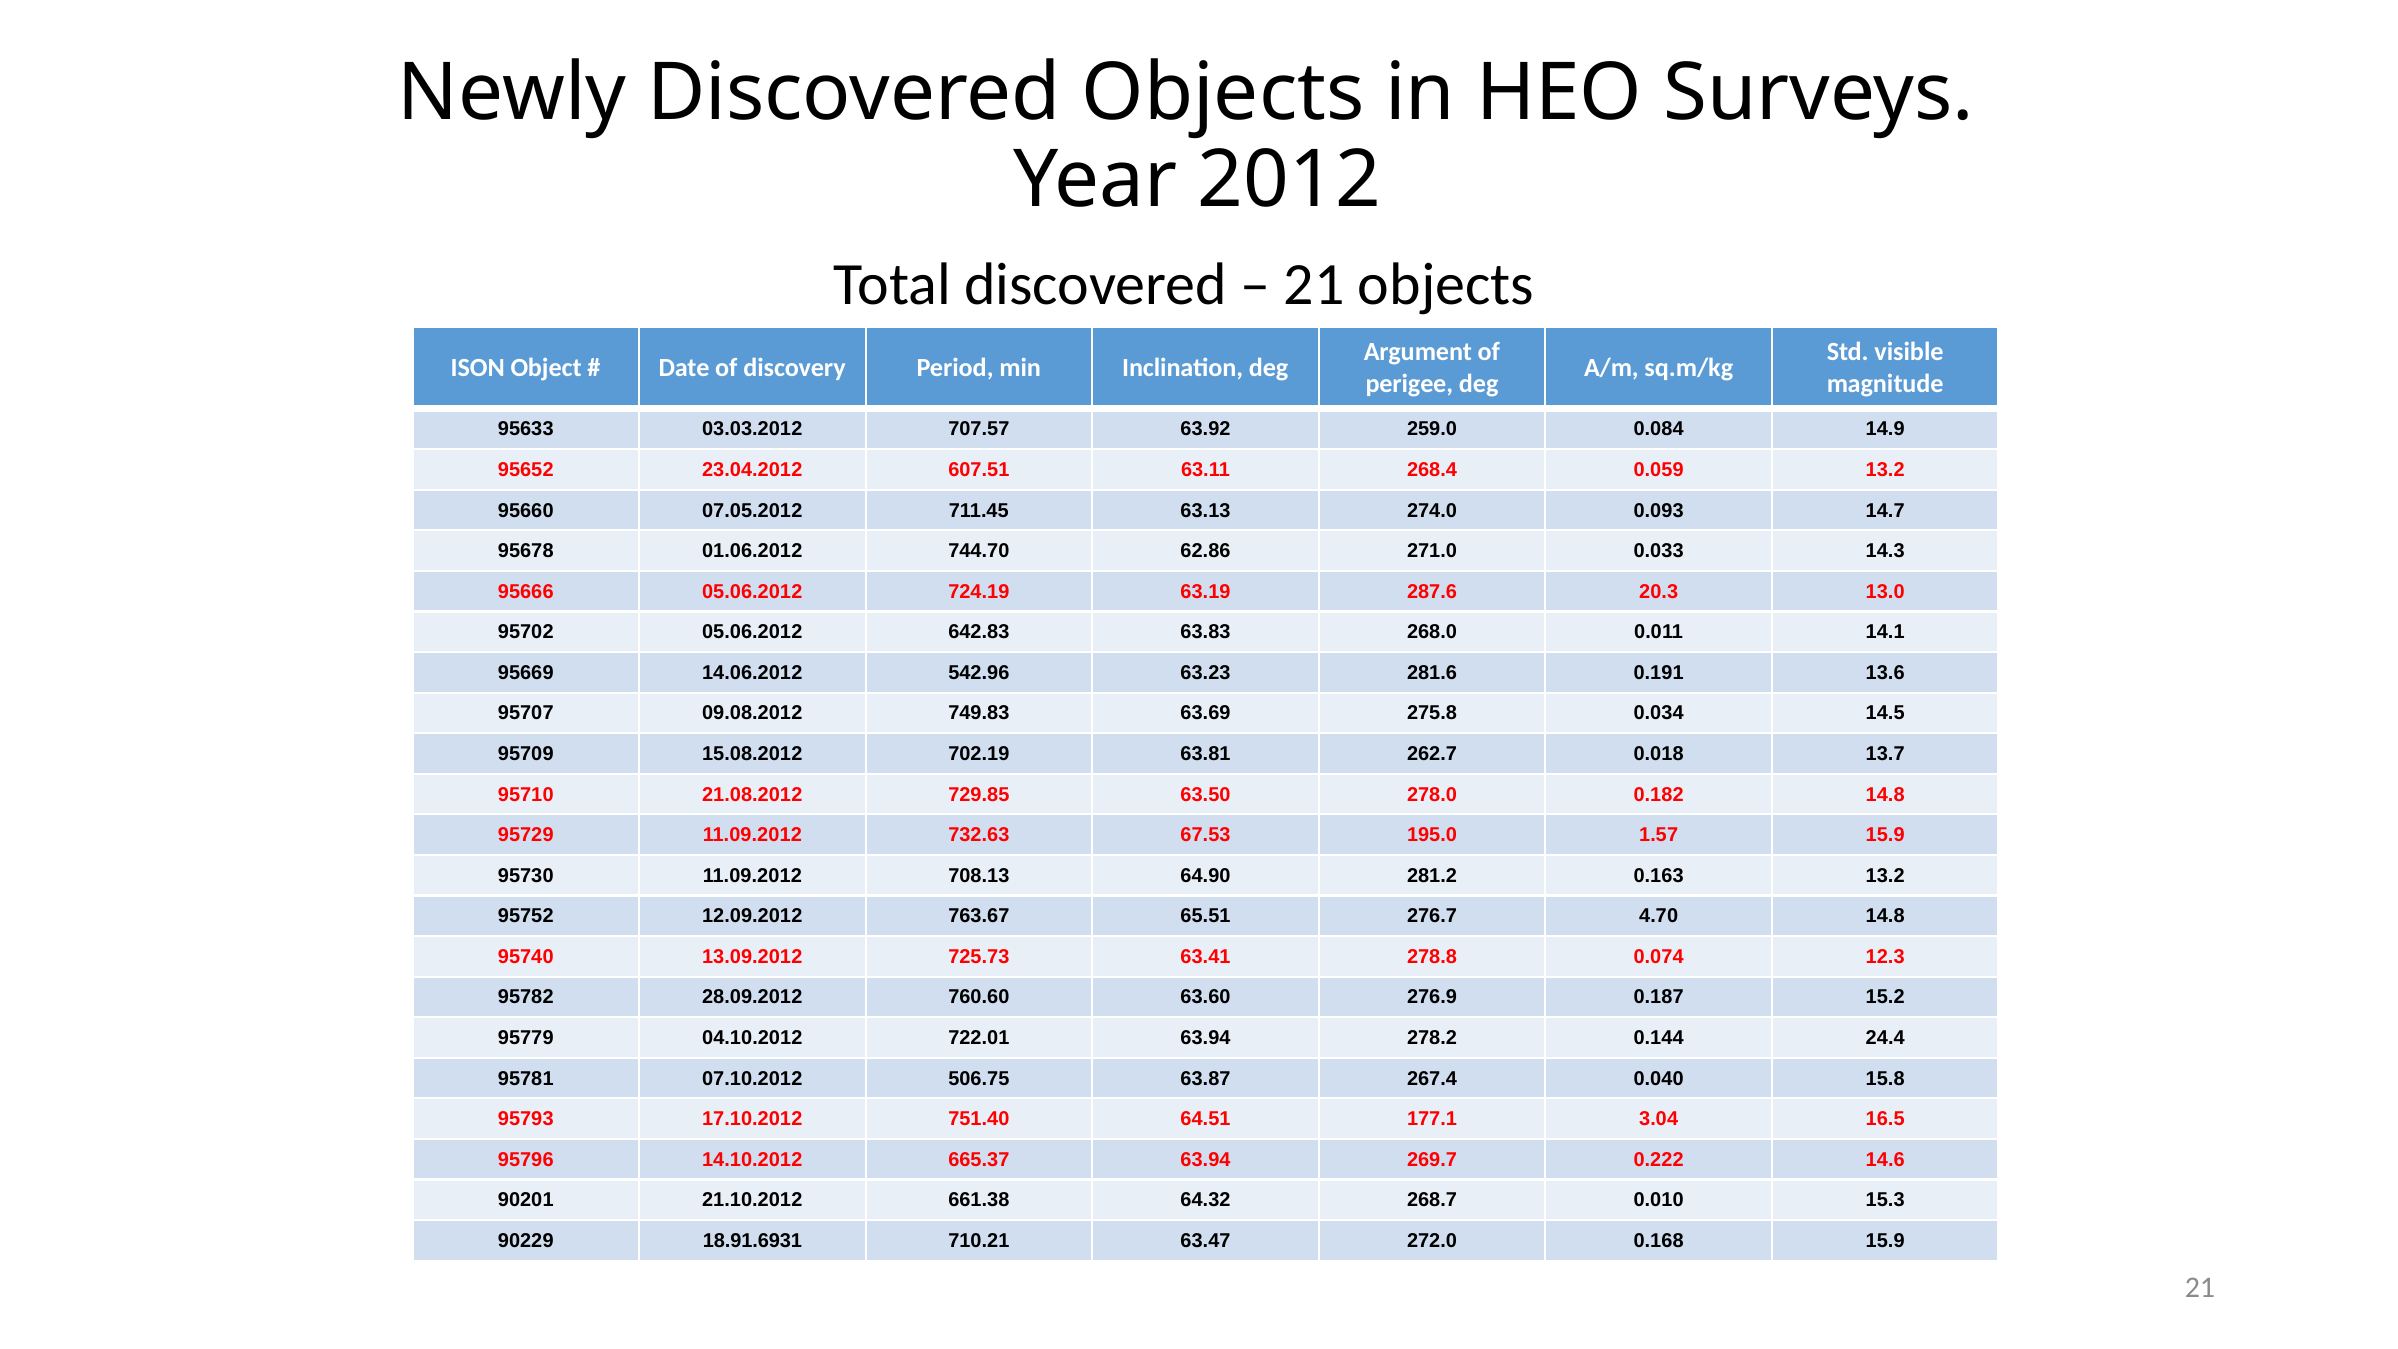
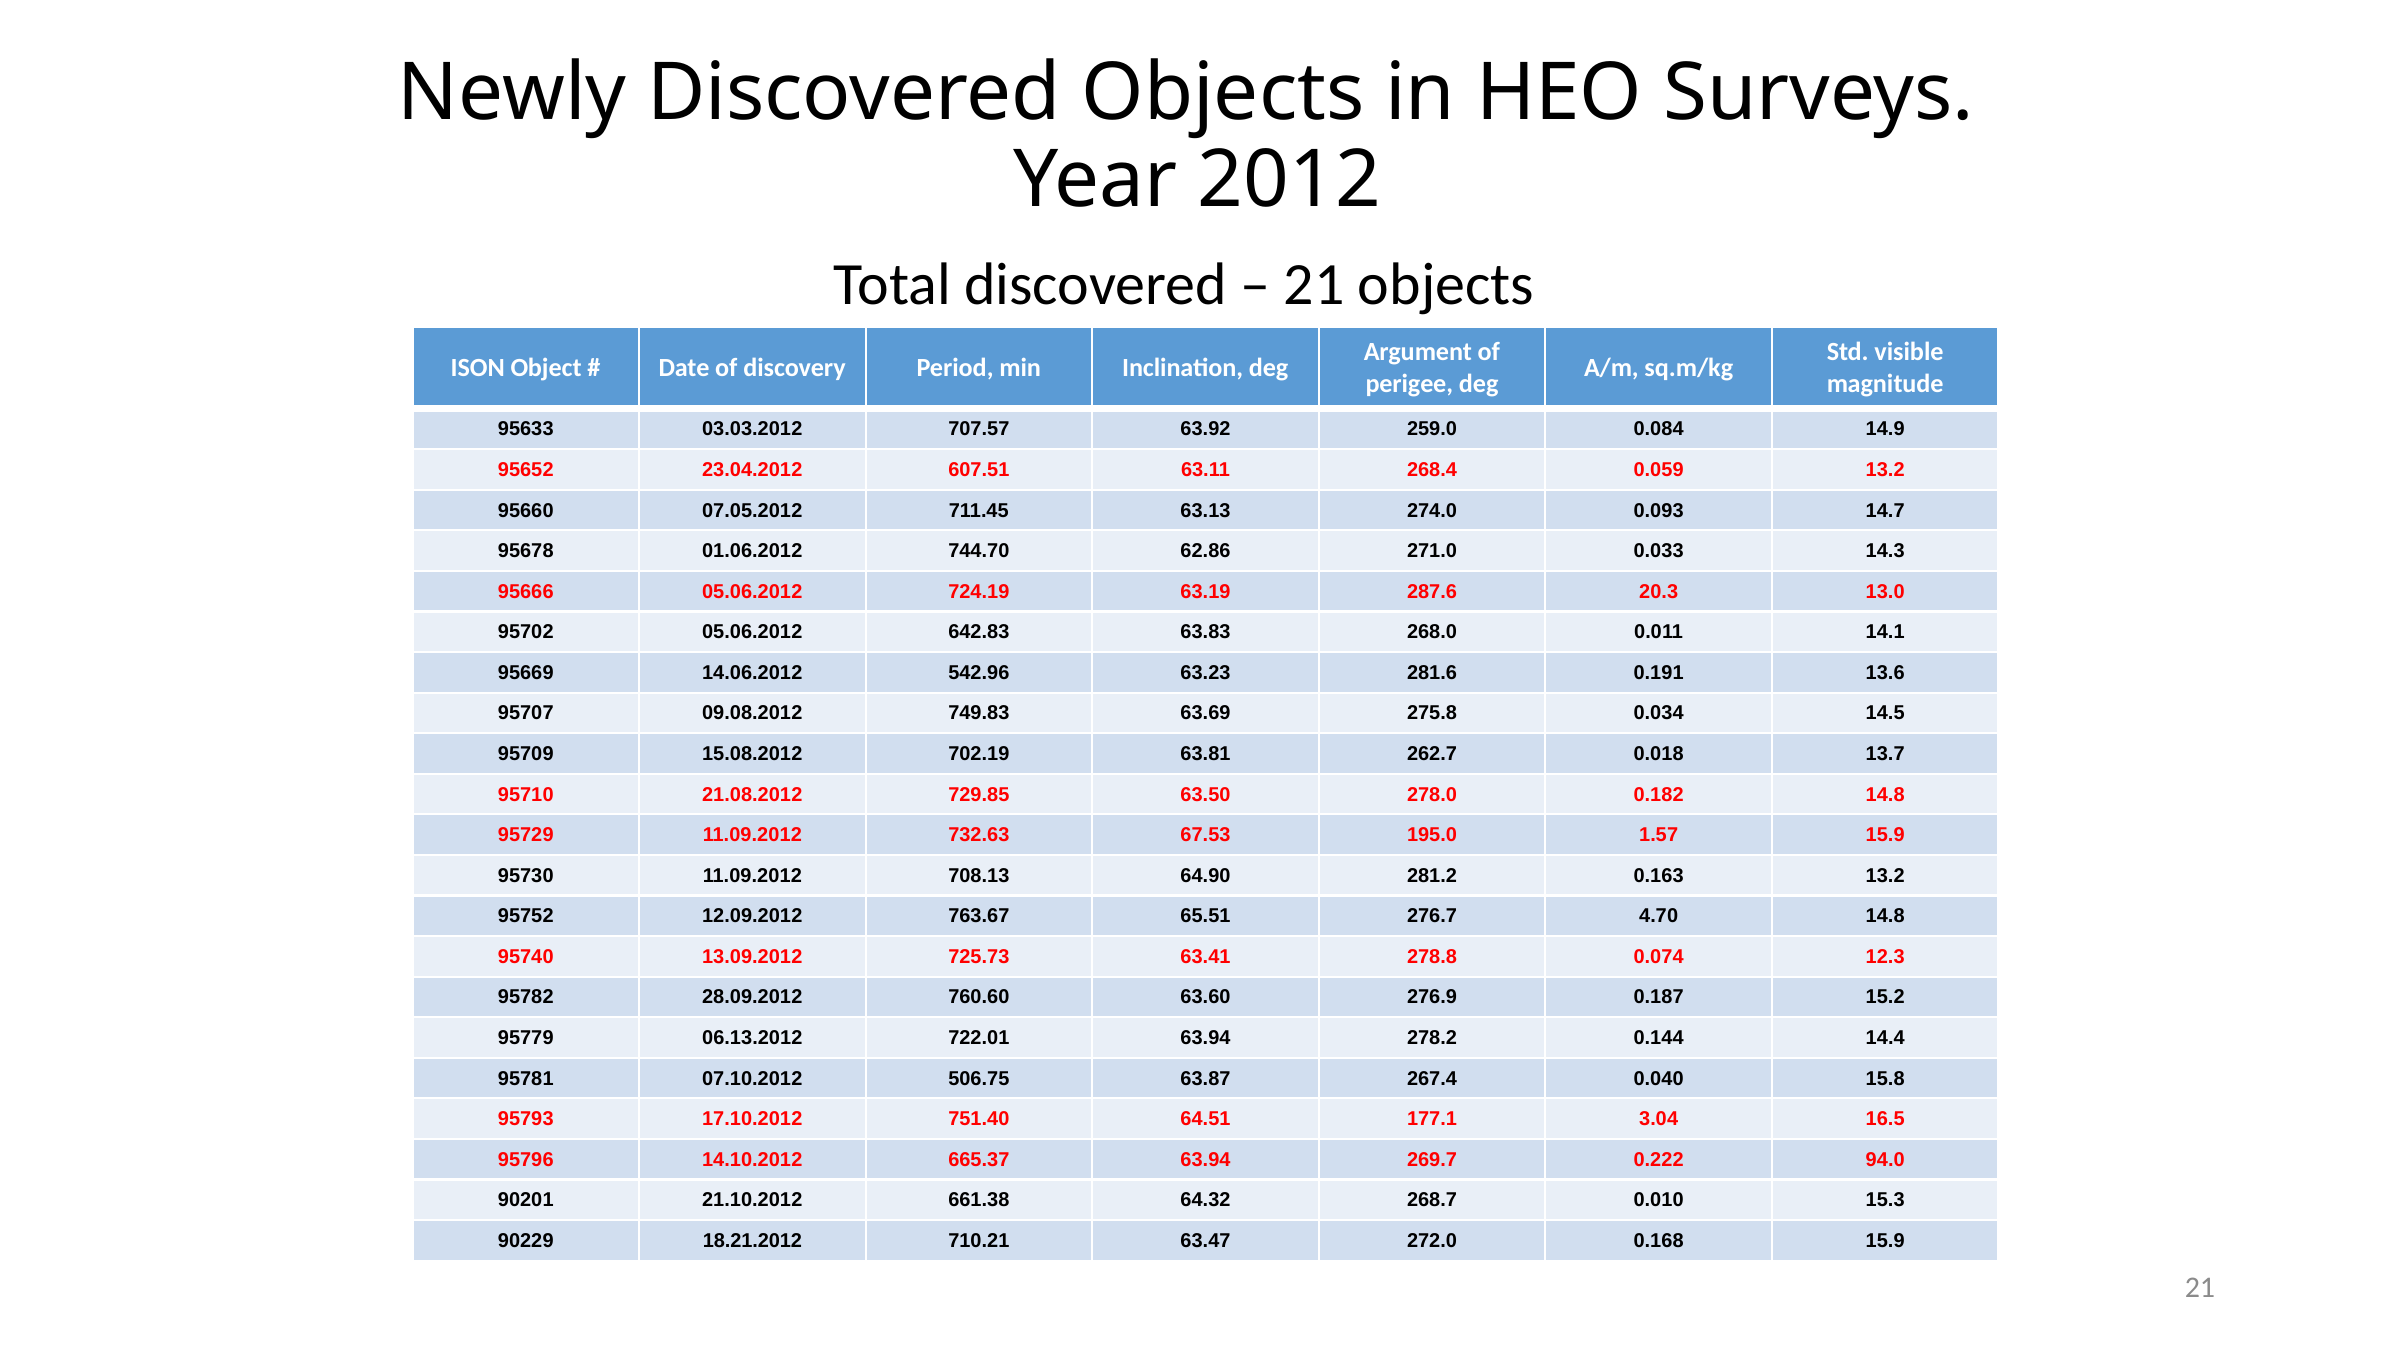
04.10.2012: 04.10.2012 -> 06.13.2012
24.4: 24.4 -> 14.4
14.6: 14.6 -> 94.0
18.91.6931: 18.91.6931 -> 18.21.2012
